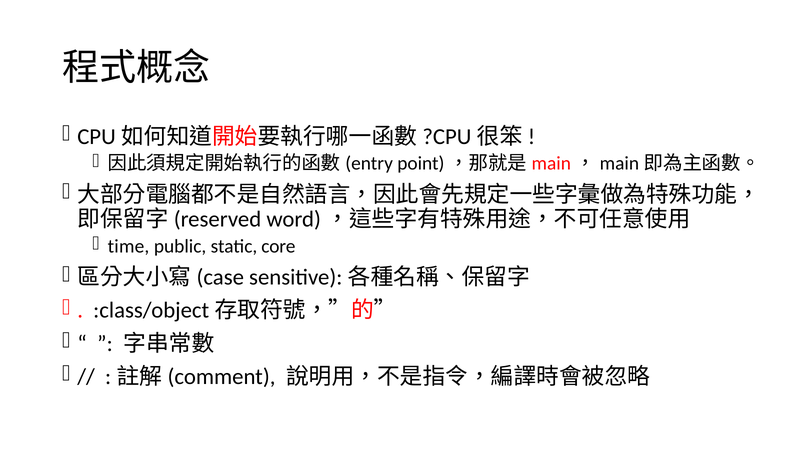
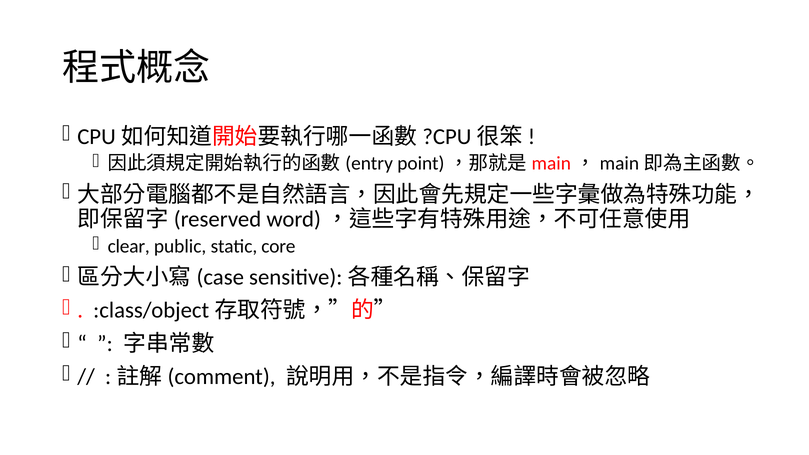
time: time -> clear
